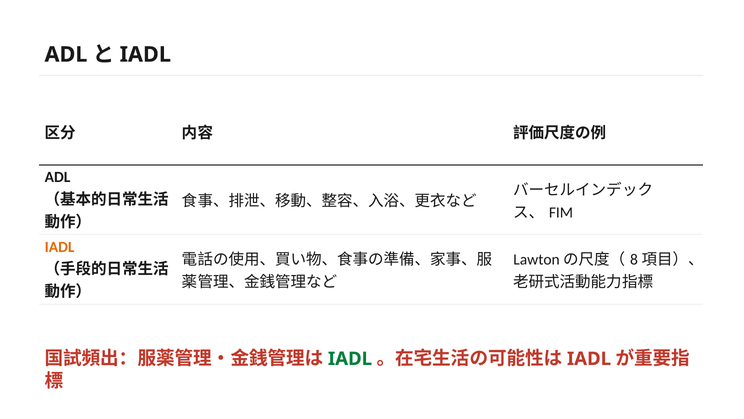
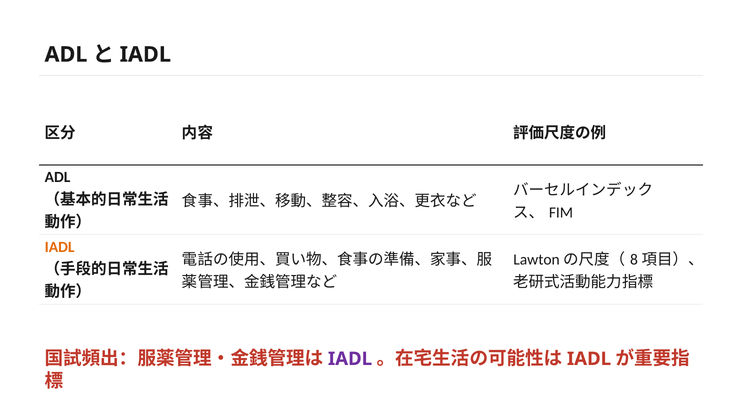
IADL at (350, 358) colour: green -> purple
